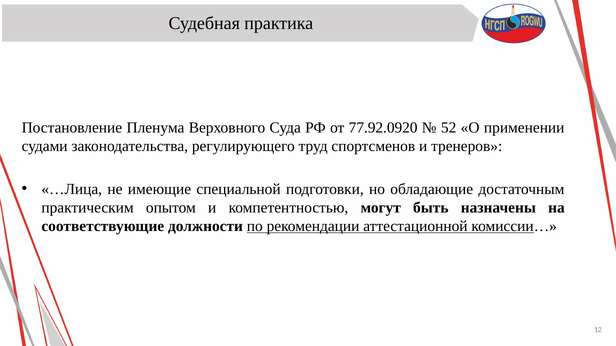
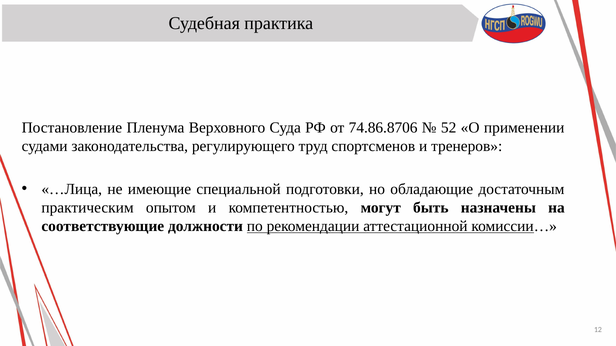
77.92.0920: 77.92.0920 -> 74.86.8706
